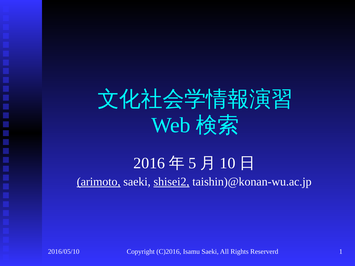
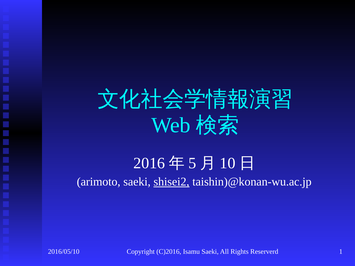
arimoto underline: present -> none
